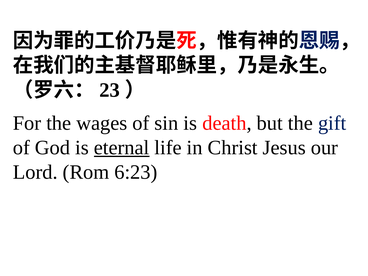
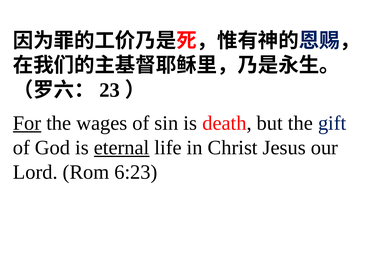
For underline: none -> present
